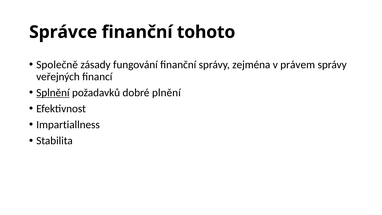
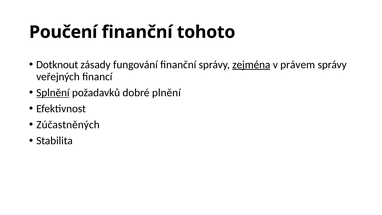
Správce: Správce -> Poučení
Společně: Společně -> Dotknout
zejména underline: none -> present
Impartiallness: Impartiallness -> Zúčastněných
